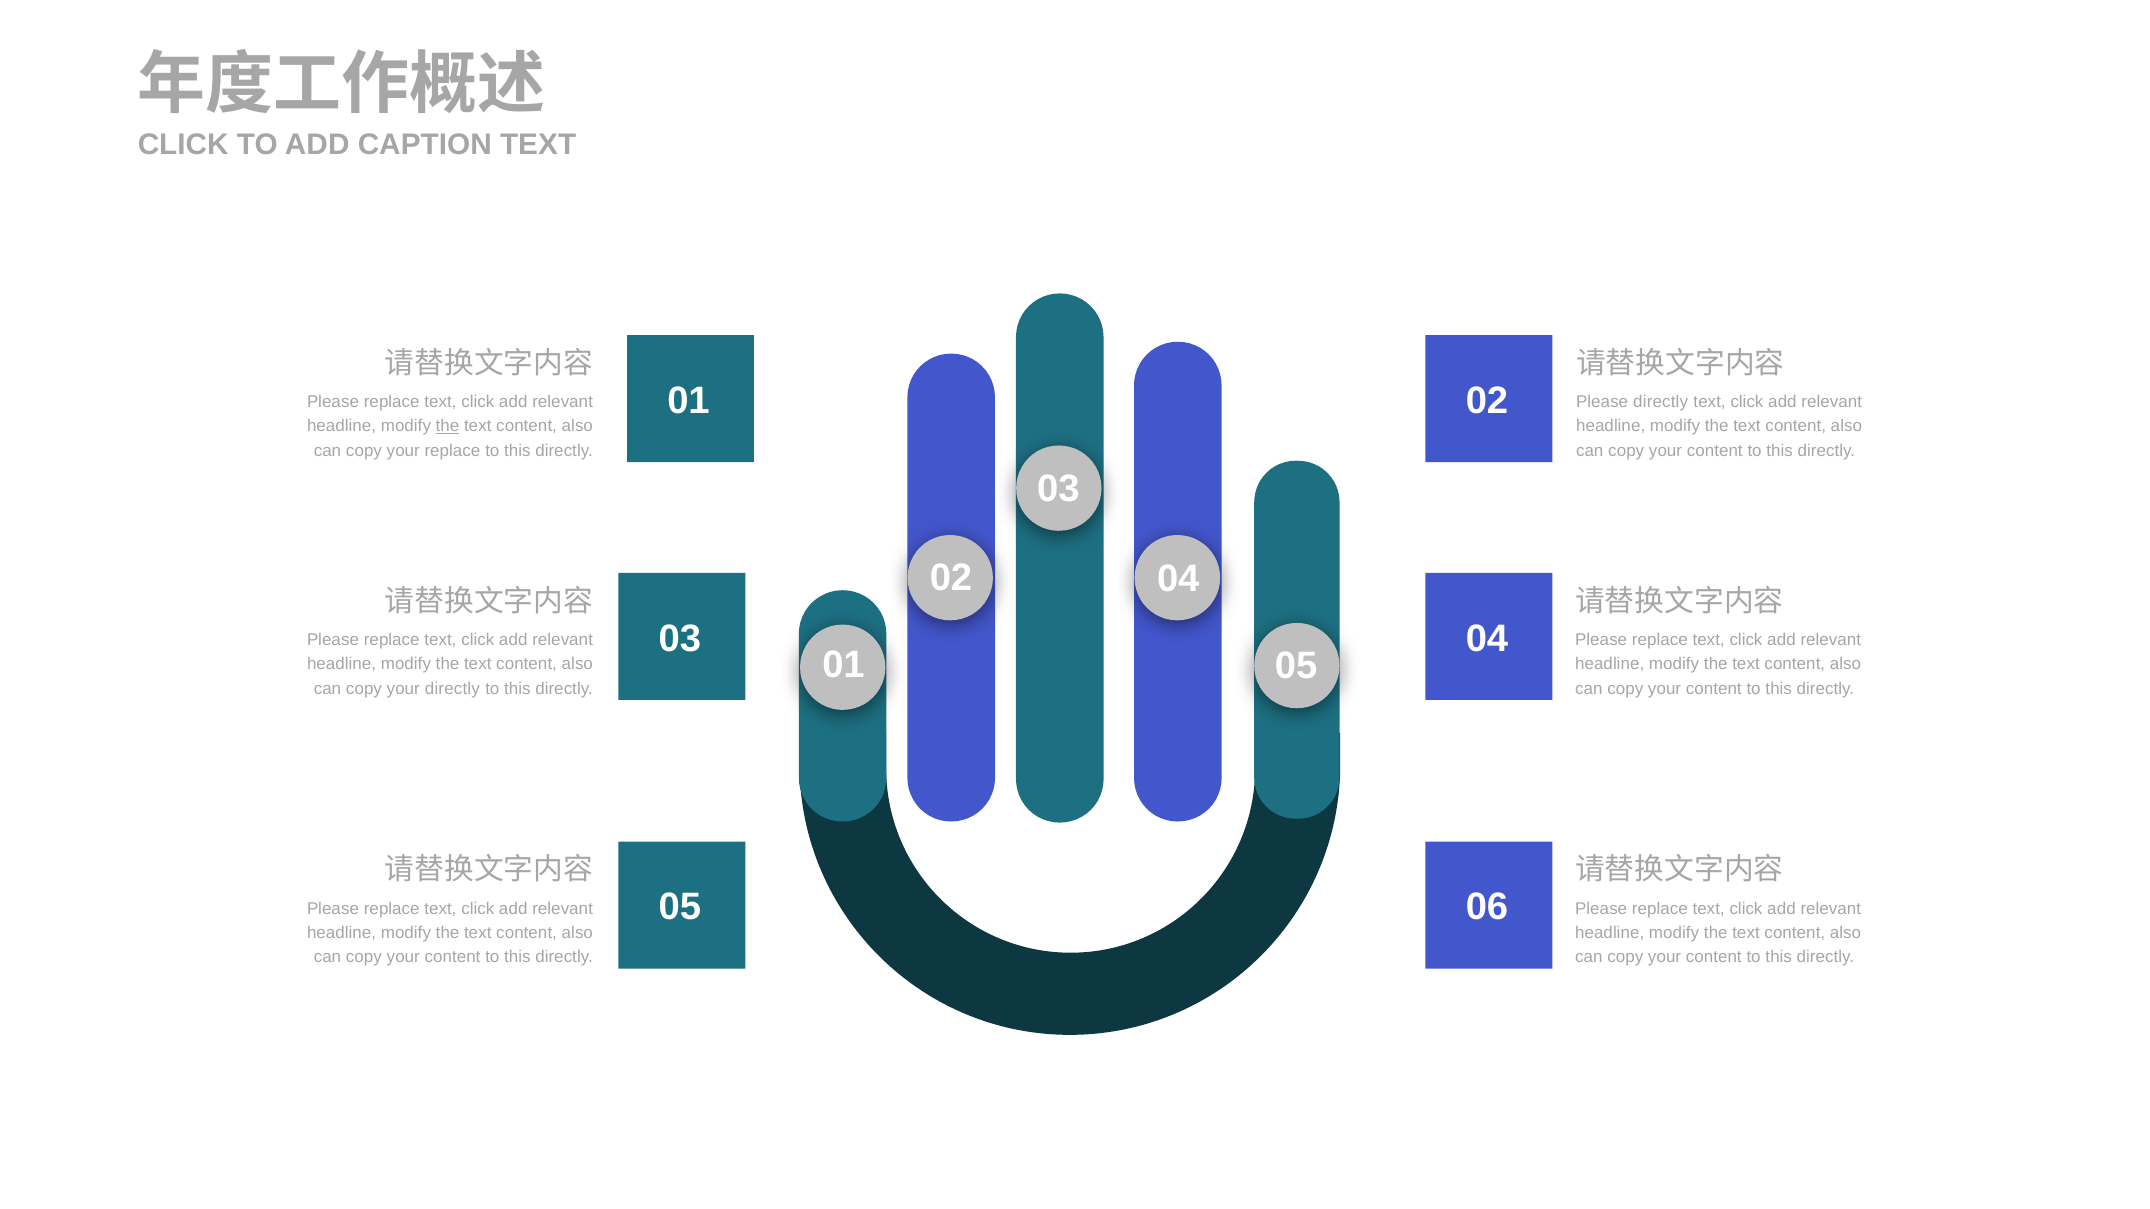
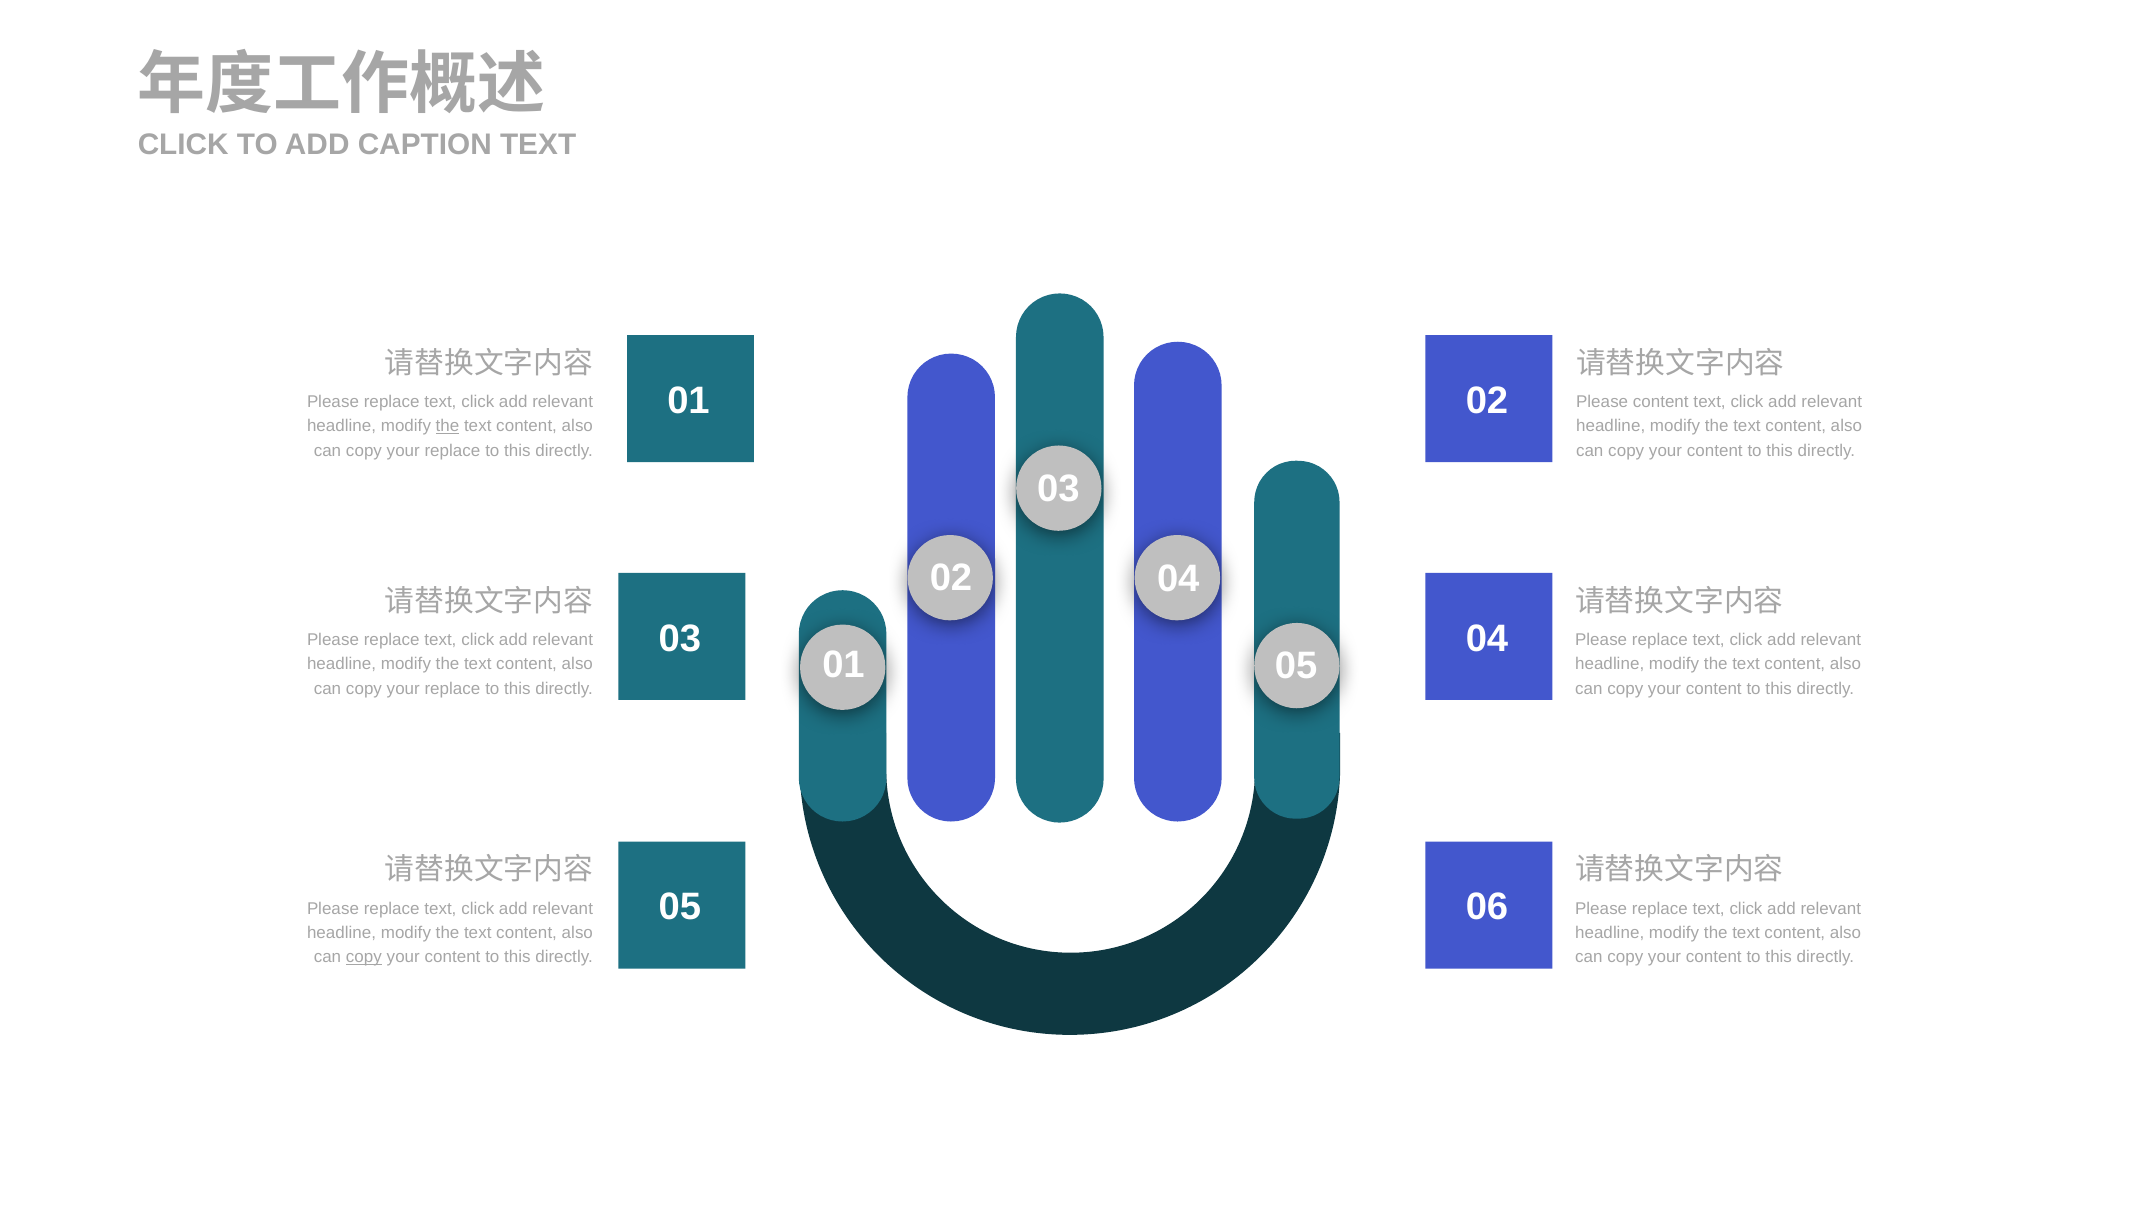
Please directly: directly -> content
directly at (452, 689): directly -> replace
copy at (364, 957) underline: none -> present
